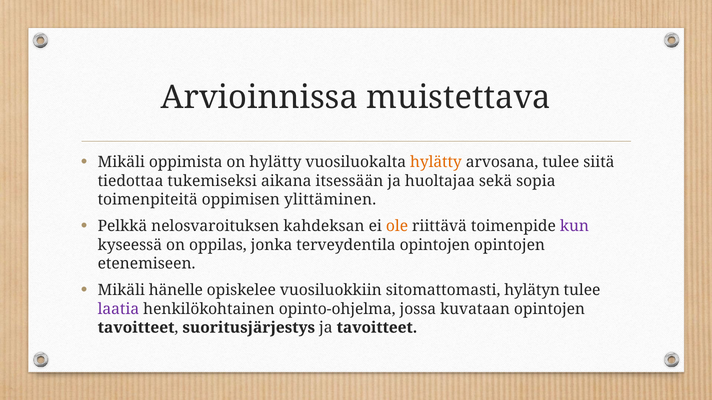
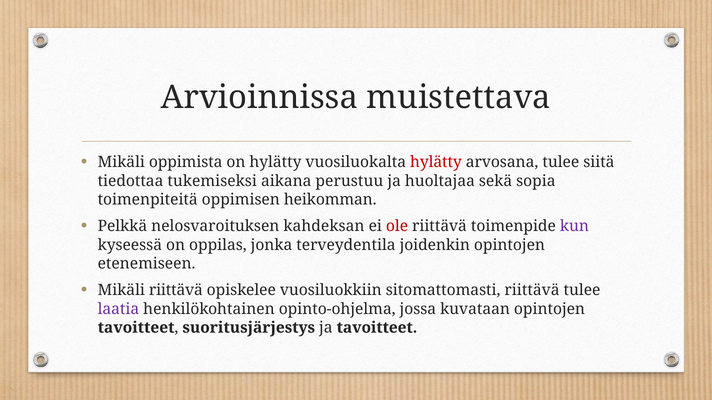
hylätty at (436, 162) colour: orange -> red
itsessään: itsessään -> perustuu
ylittäminen: ylittäminen -> heikomman
ole colour: orange -> red
terveydentila opintojen: opintojen -> joidenkin
Mikäli hänelle: hänelle -> riittävä
sitomattomasti hylätyn: hylätyn -> riittävä
